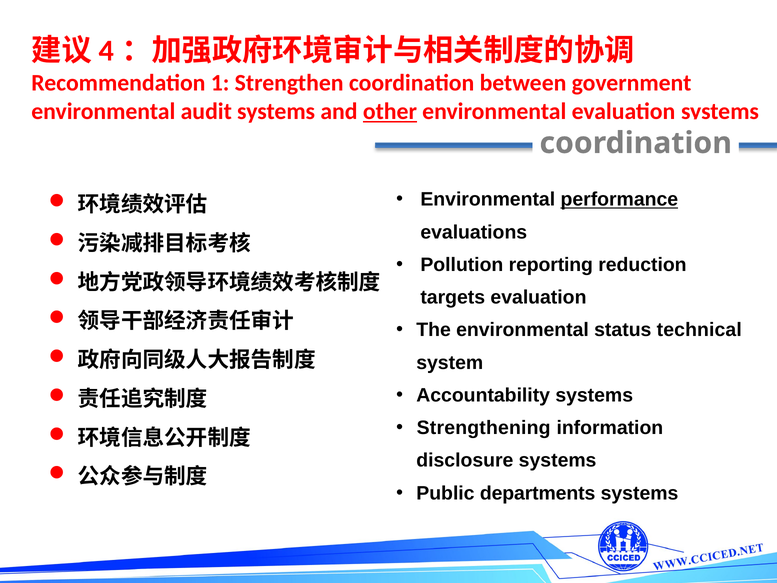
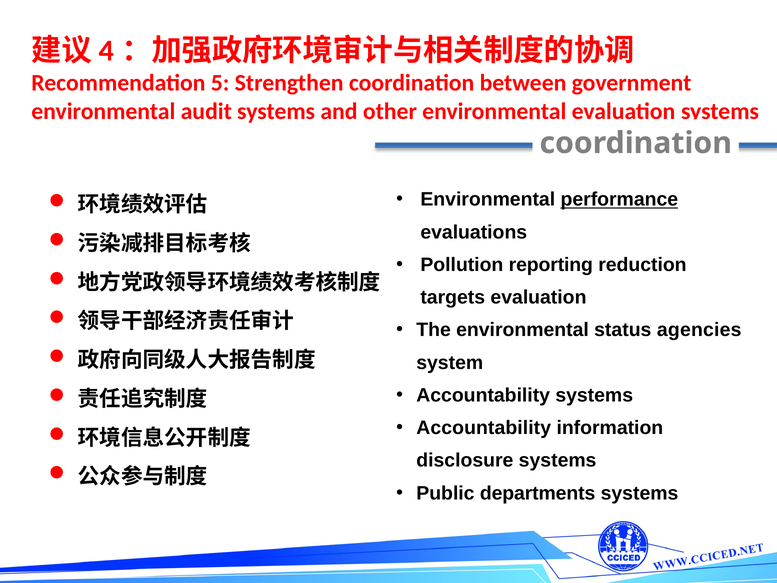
1: 1 -> 5
other underline: present -> none
technical: technical -> agencies
Strengthening at (484, 428): Strengthening -> Accountability
